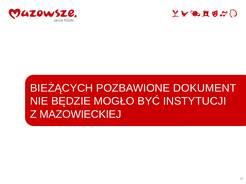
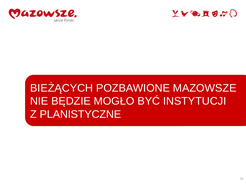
DOKUMENT: DOKUMENT -> MAZOWSZE
MAZOWIECKIEJ: MAZOWIECKIEJ -> PLANISTYCZNE
